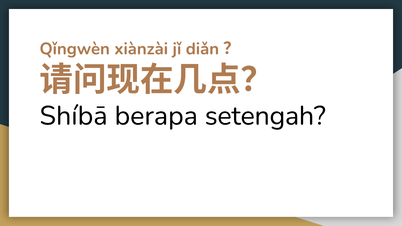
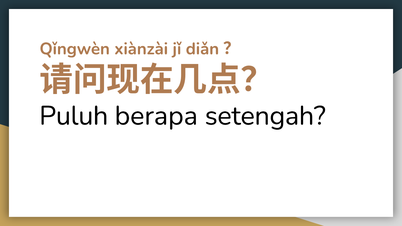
Shíbā: Shíbā -> Puluh
